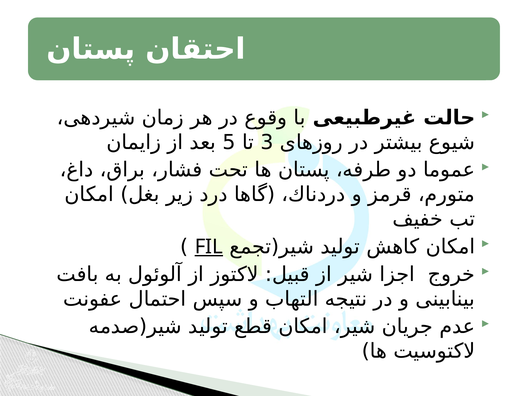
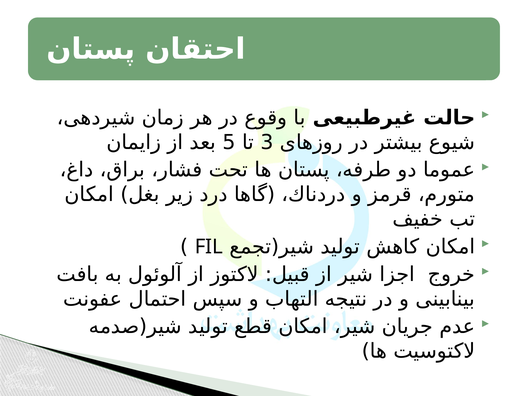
FIL underline: present -> none
